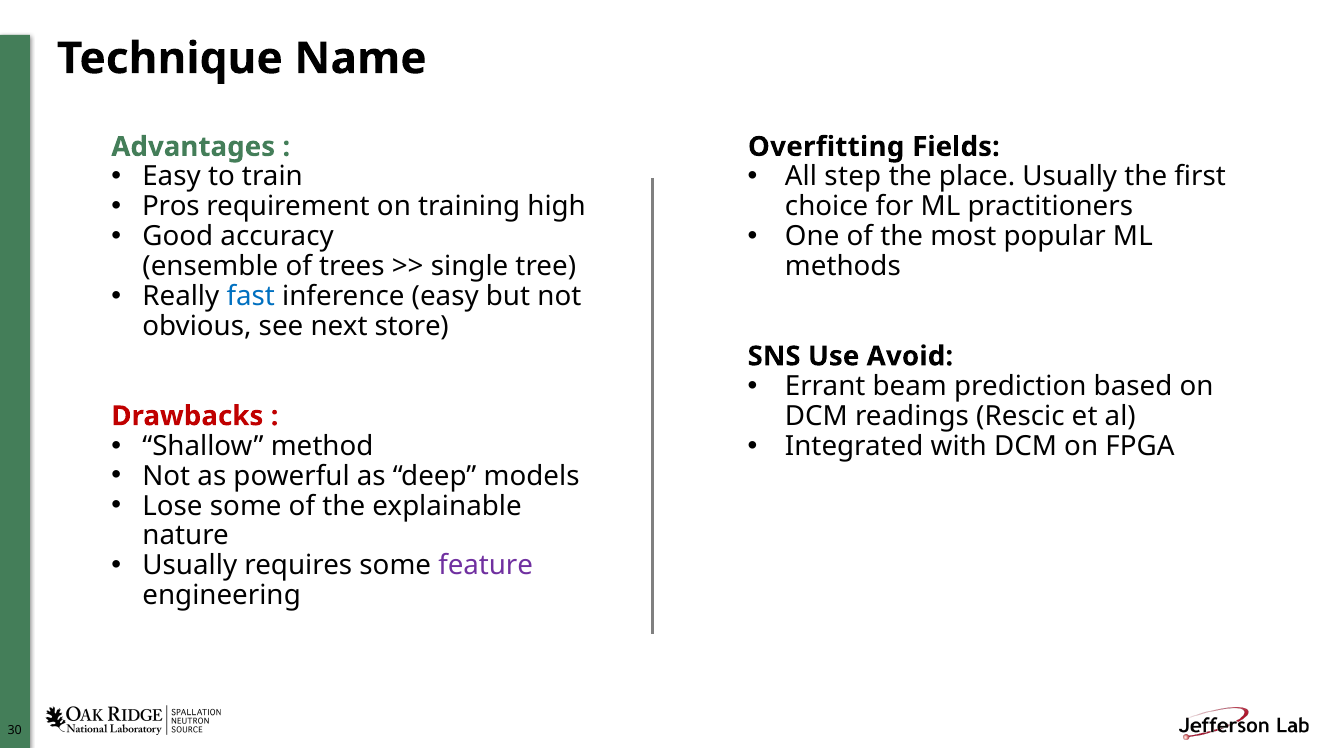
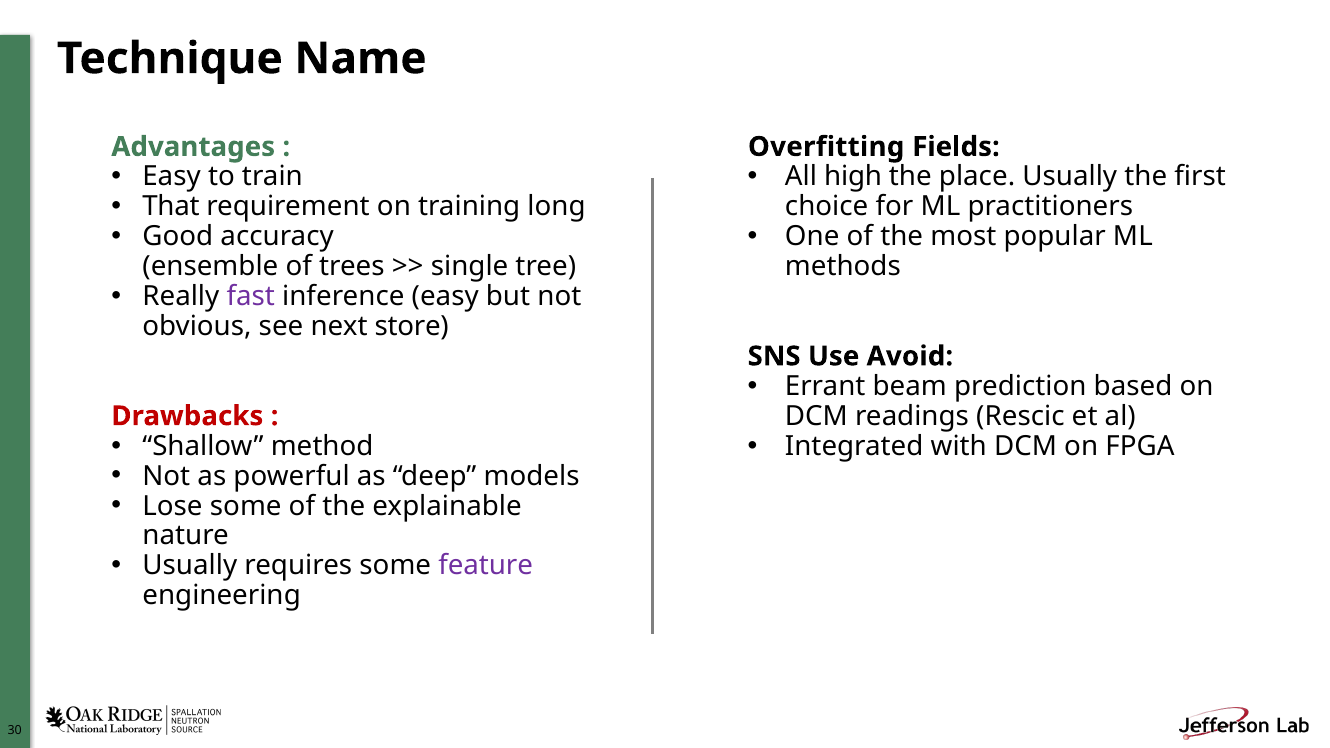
step: step -> high
Pros: Pros -> That
high: high -> long
fast colour: blue -> purple
